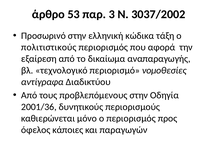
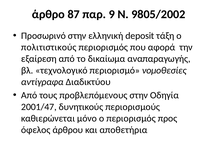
53: 53 -> 87
3: 3 -> 9
3037/2002: 3037/2002 -> 9805/2002
κώδικα: κώδικα -> deposit
2001/36: 2001/36 -> 2001/47
κάποιες: κάποιες -> άρθρου
παραγωγών: παραγωγών -> αποθετήρια
